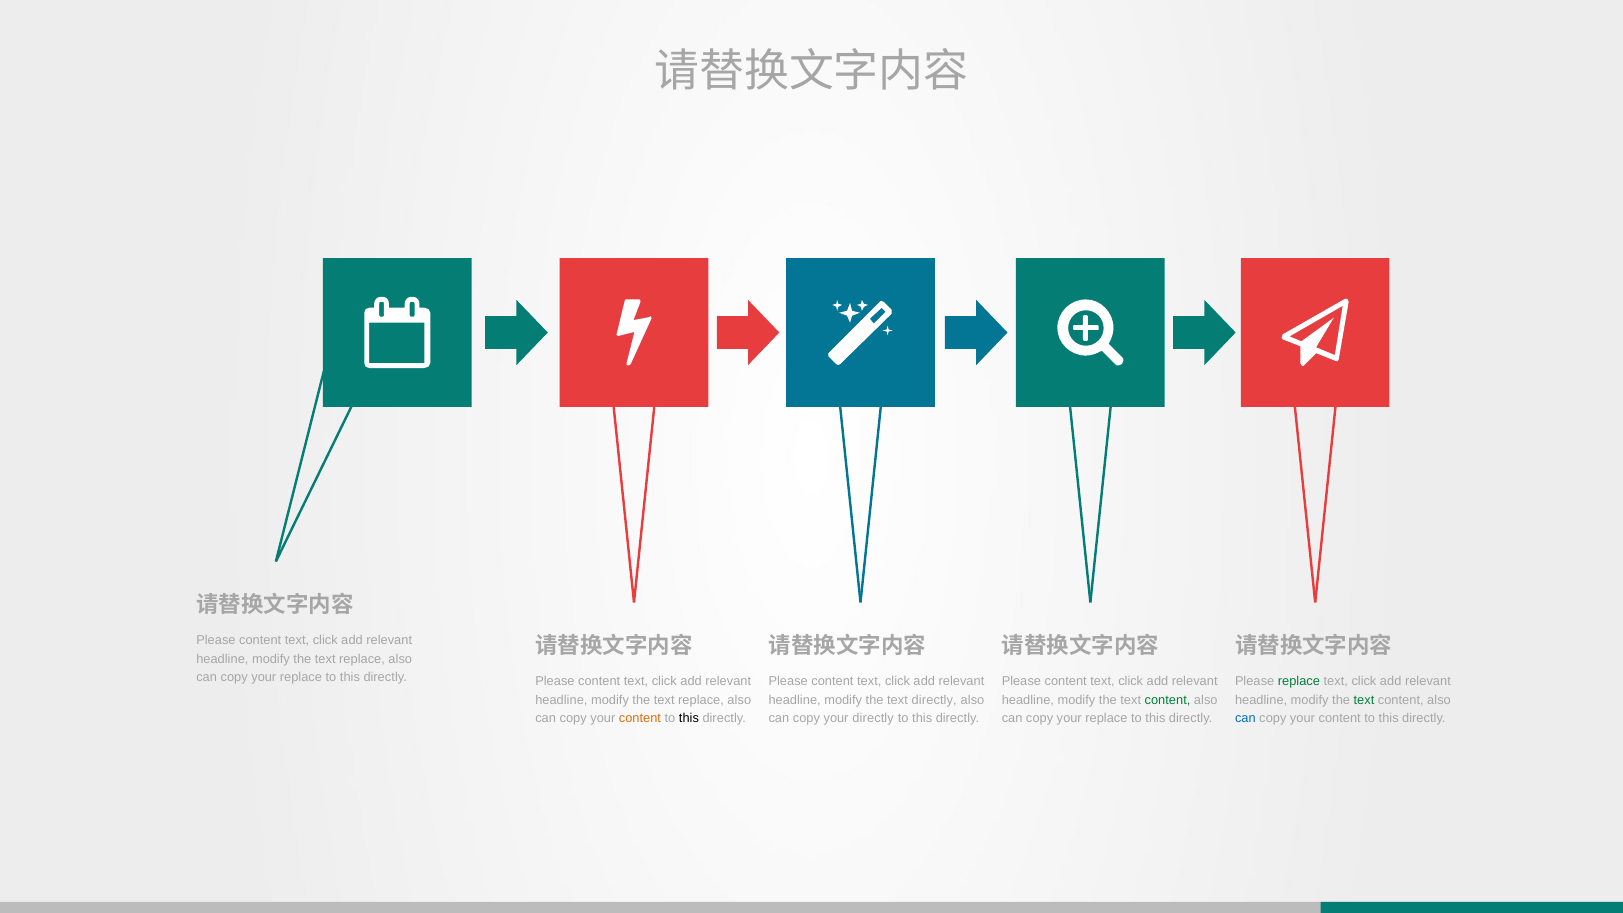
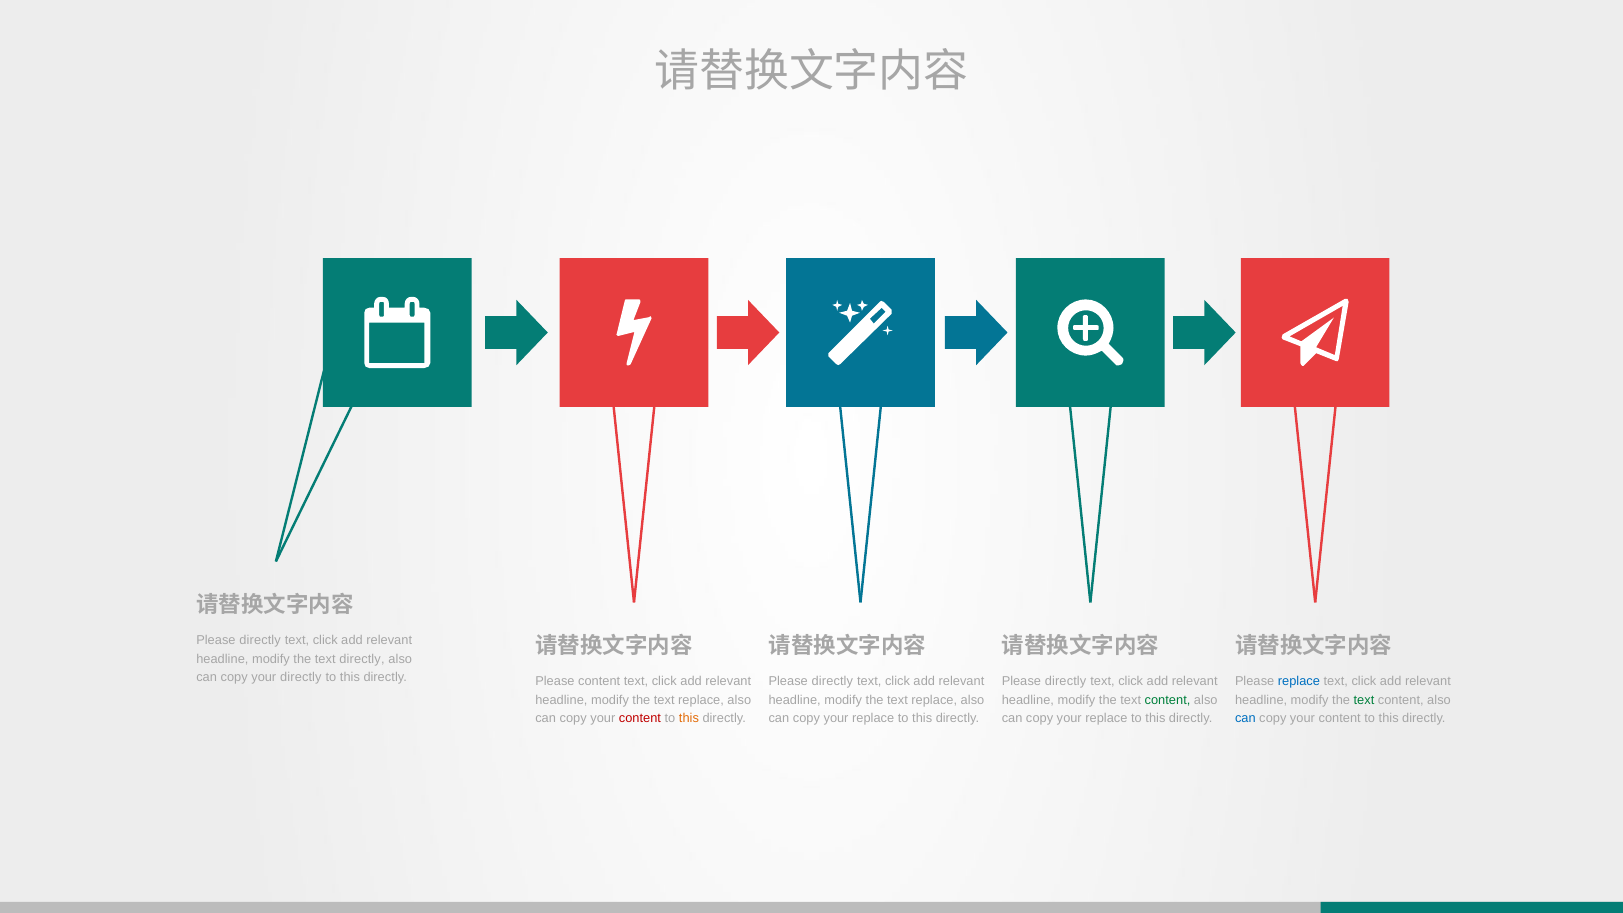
content at (260, 641): content -> directly
replace at (362, 659): replace -> directly
replace at (301, 677): replace -> directly
content at (832, 681): content -> directly
content at (1066, 681): content -> directly
replace at (1299, 681) colour: green -> blue
directly at (934, 700): directly -> replace
content at (640, 718) colour: orange -> red
this at (689, 718) colour: black -> orange
directly at (873, 718): directly -> replace
